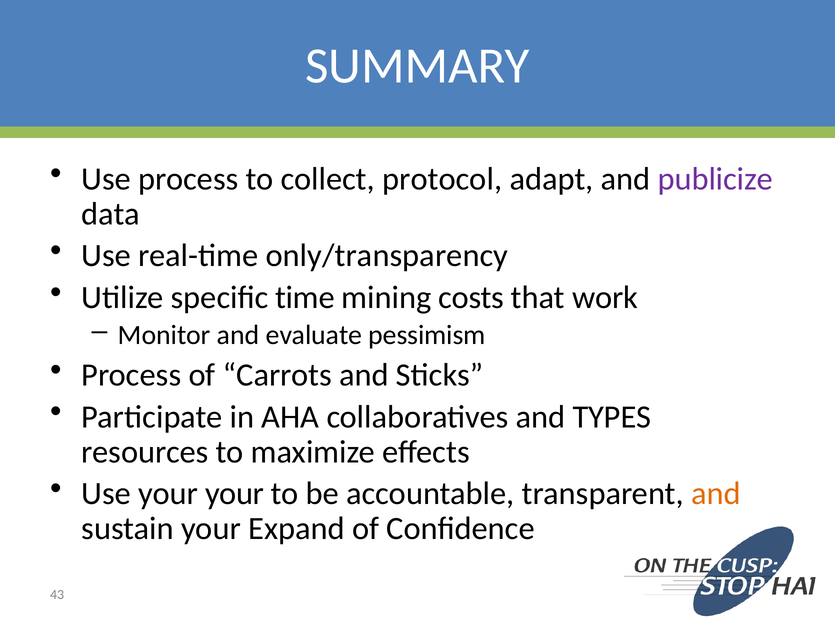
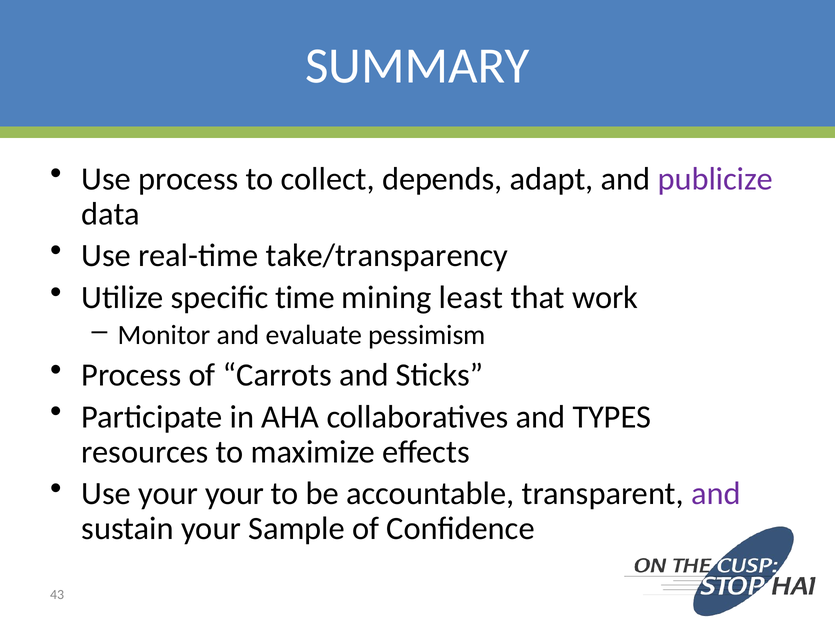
protocol: protocol -> depends
only/transparency: only/transparency -> take/transparency
costs: costs -> least
and at (716, 494) colour: orange -> purple
Expand: Expand -> Sample
